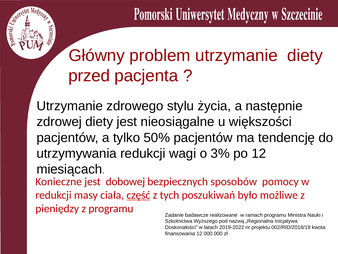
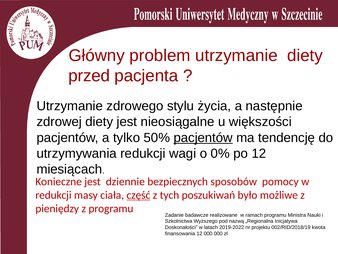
pacjentów at (203, 137) underline: none -> present
3%: 3% -> 0%
dobowej: dobowej -> dziennie
